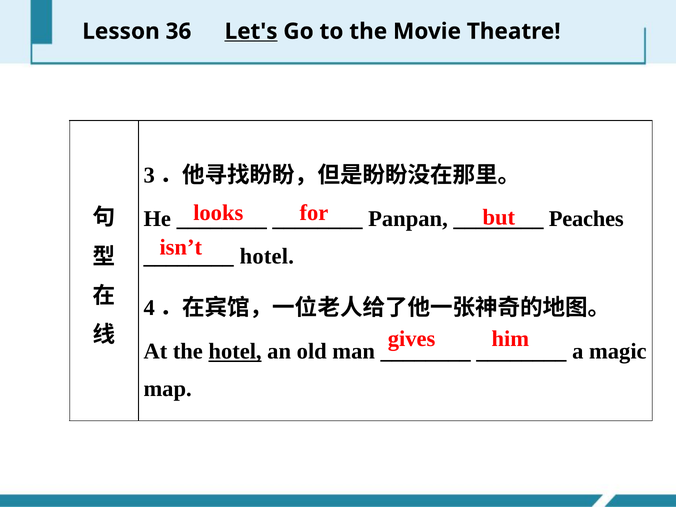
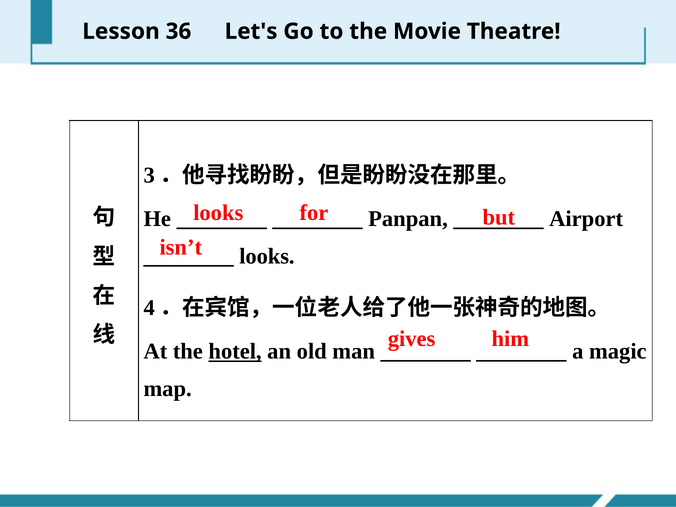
Let's underline: present -> none
Peaches: Peaches -> Airport
hotel at (267, 256): hotel -> looks
